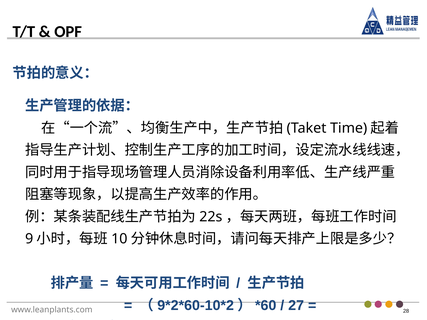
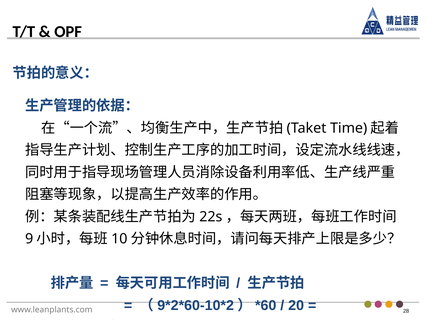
27: 27 -> 20
